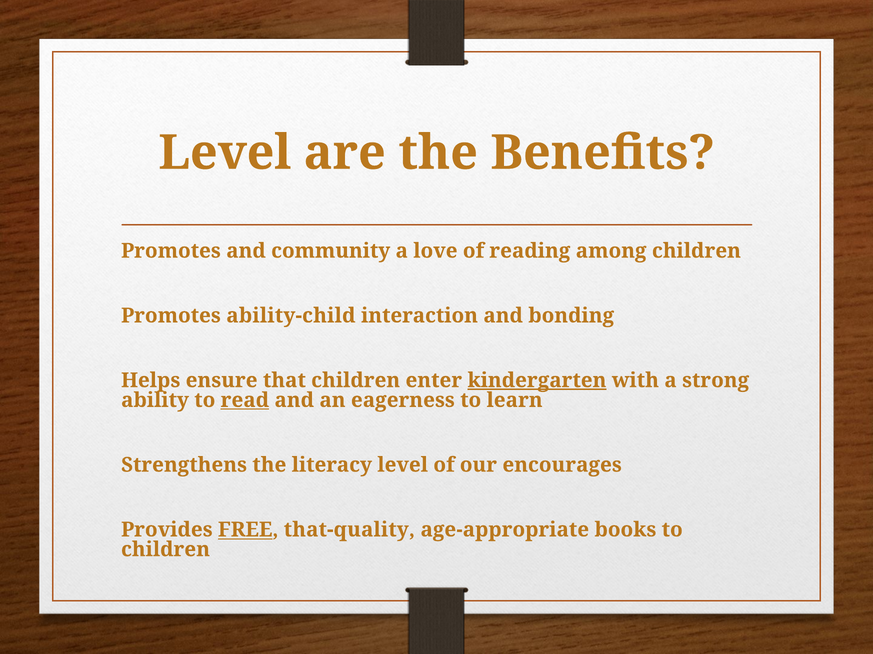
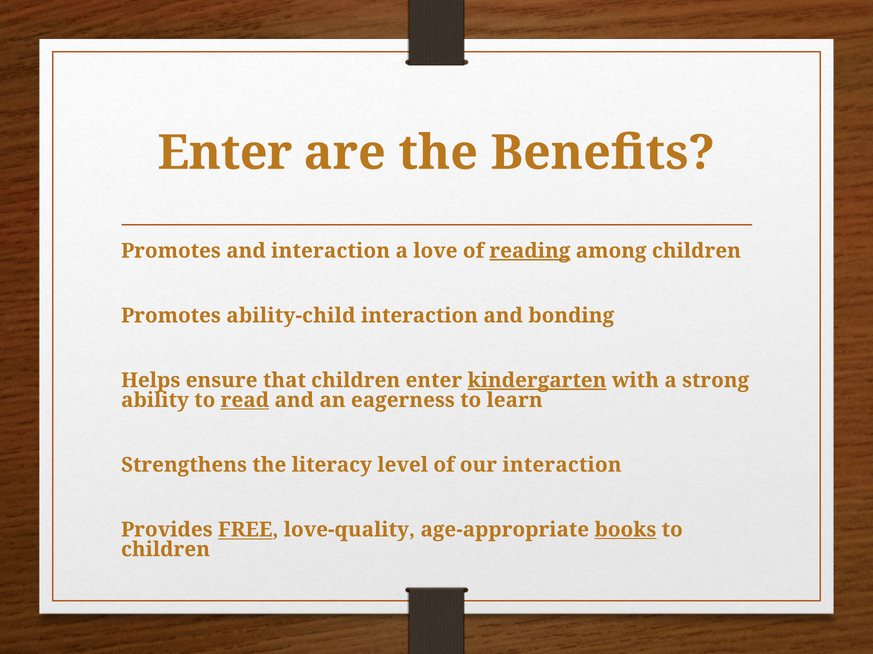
Level at (225, 153): Level -> Enter
and community: community -> interaction
reading underline: none -> present
our encourages: encourages -> interaction
that-quality: that-quality -> love-quality
books underline: none -> present
